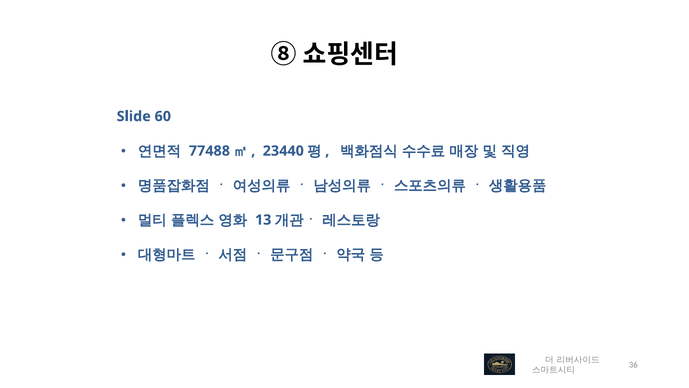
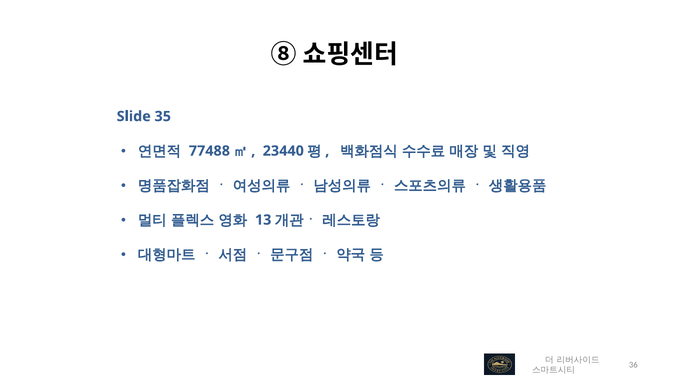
60: 60 -> 35
